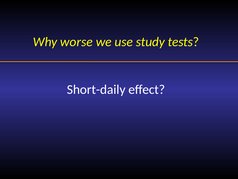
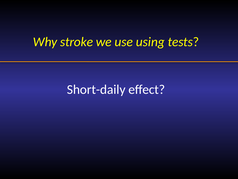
worse: worse -> stroke
study: study -> using
